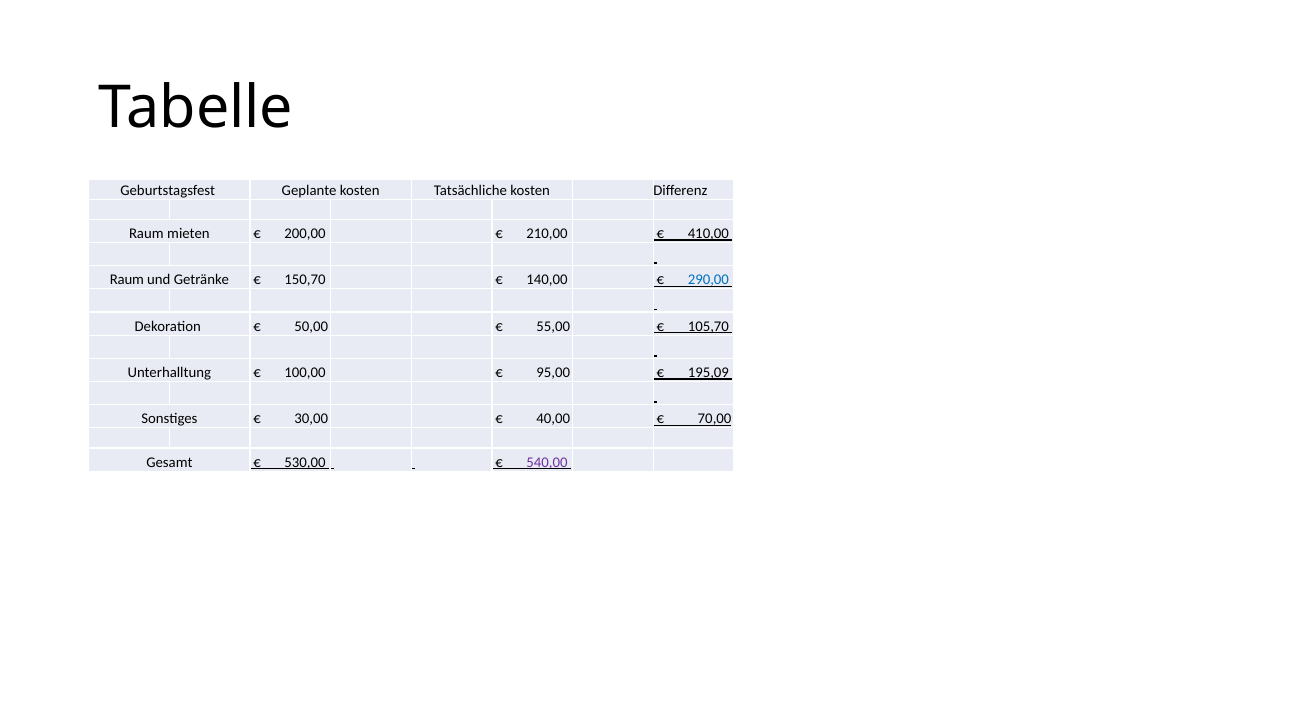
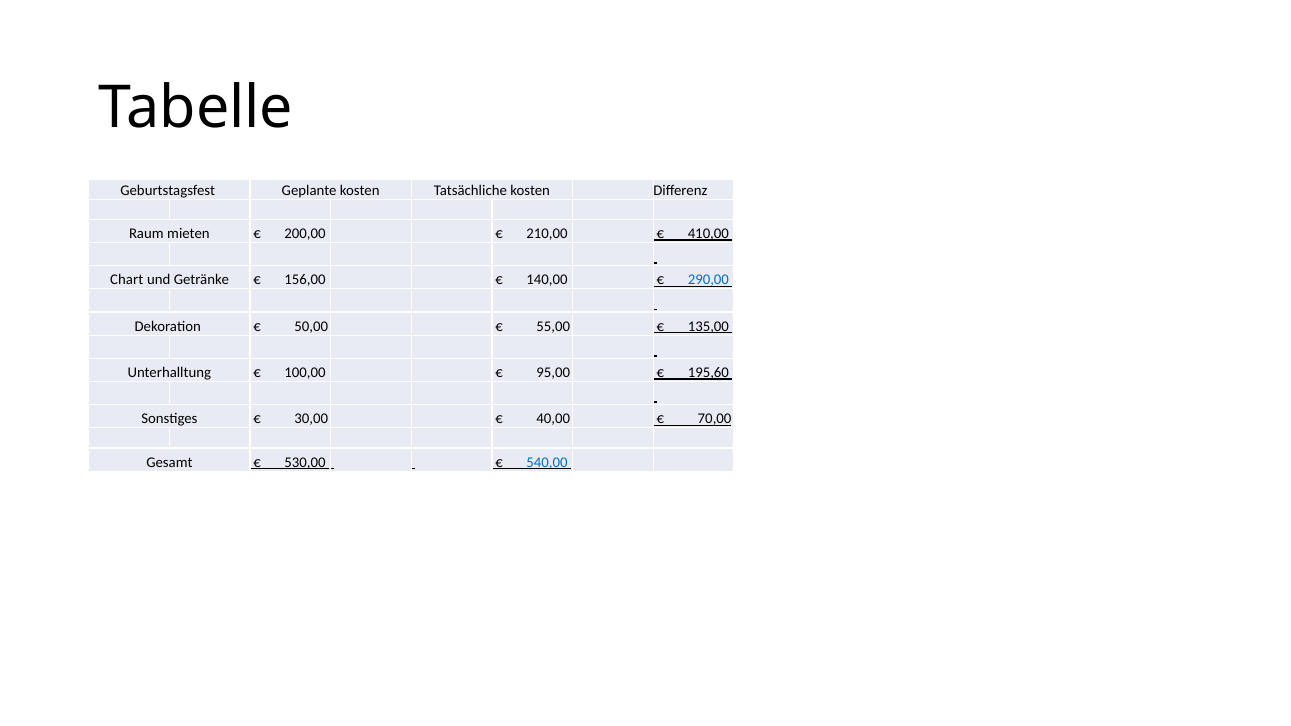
Raum at (127, 280): Raum -> Chart
150,70: 150,70 -> 156,00
105,70: 105,70 -> 135,00
195,09: 195,09 -> 195,60
540,00 colour: purple -> blue
